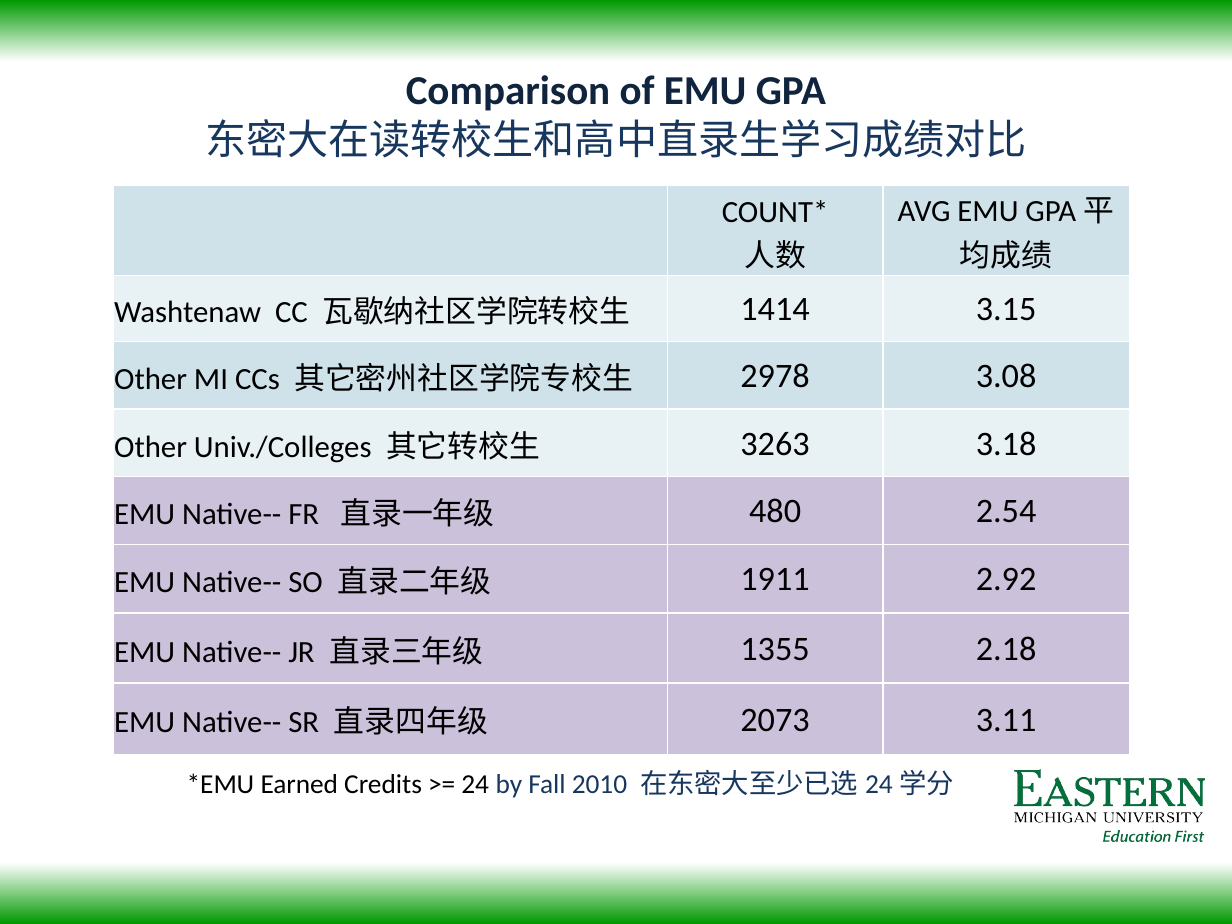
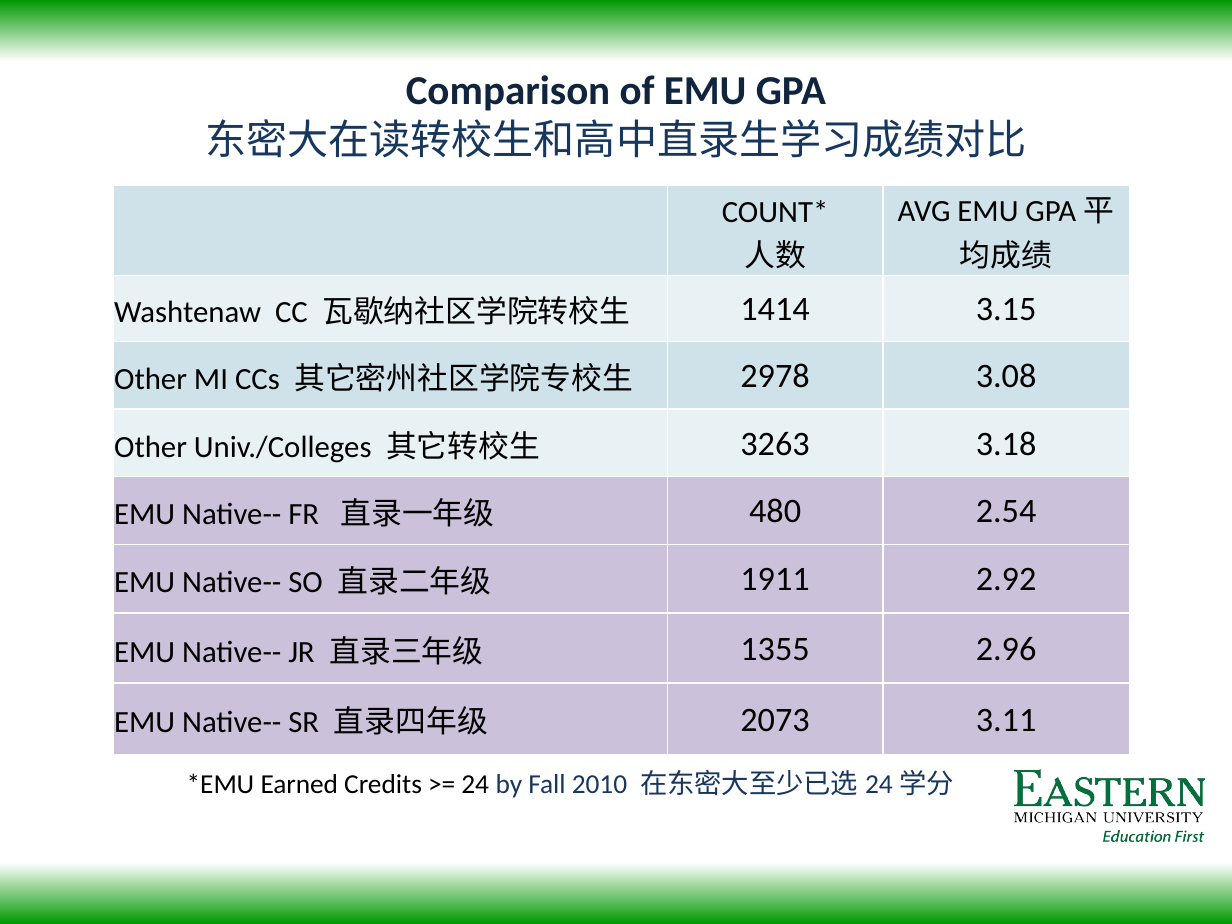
2.18: 2.18 -> 2.96
